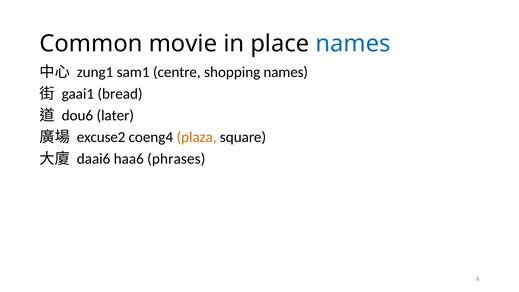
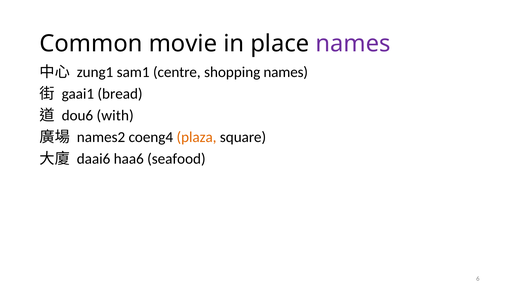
names at (353, 44) colour: blue -> purple
later: later -> with
excuse2: excuse2 -> names2
phrases: phrases -> seafood
